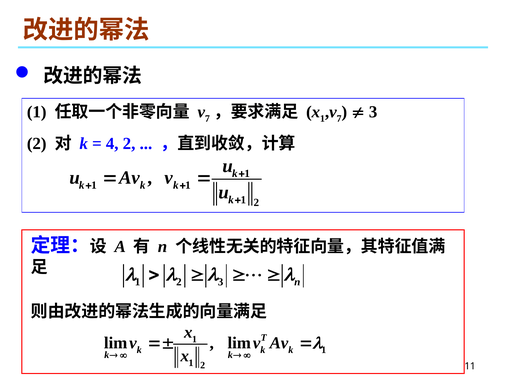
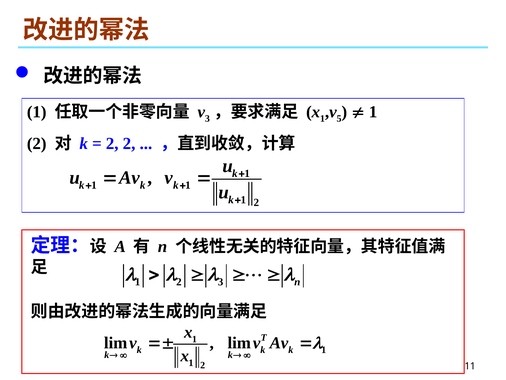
7 at (207, 119): 7 -> 3
7 at (339, 119): 7 -> 5
3 at (373, 112): 3 -> 1
4 at (112, 143): 4 -> 2
